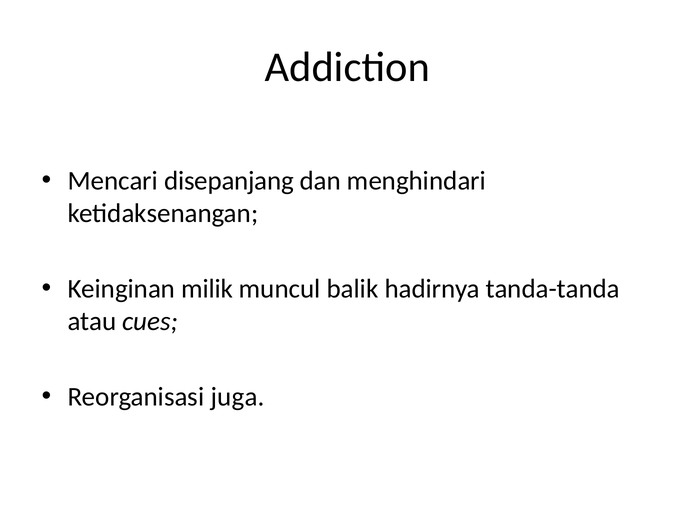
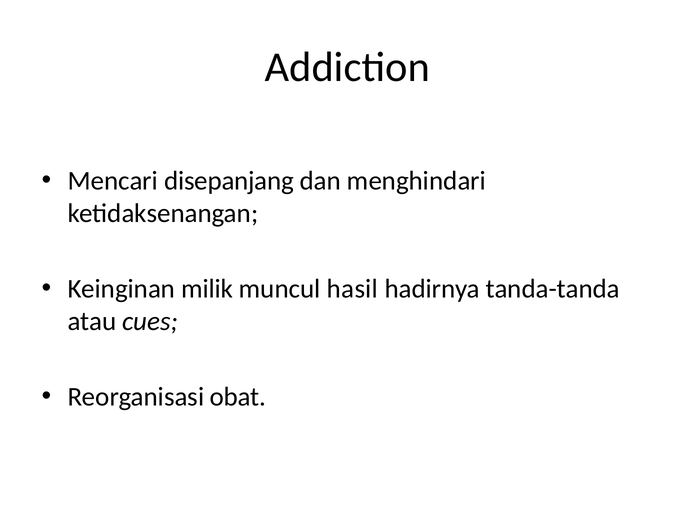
balik: balik -> hasil
juga: juga -> obat
